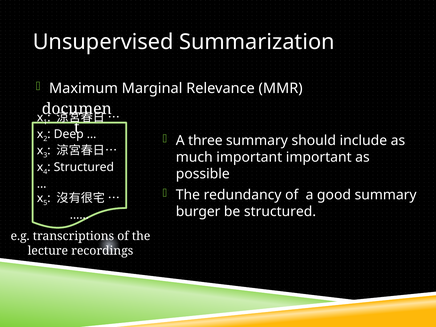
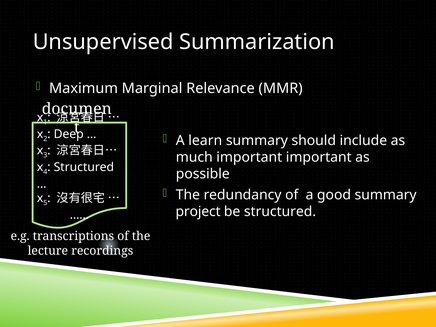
three: three -> learn
burger: burger -> project
